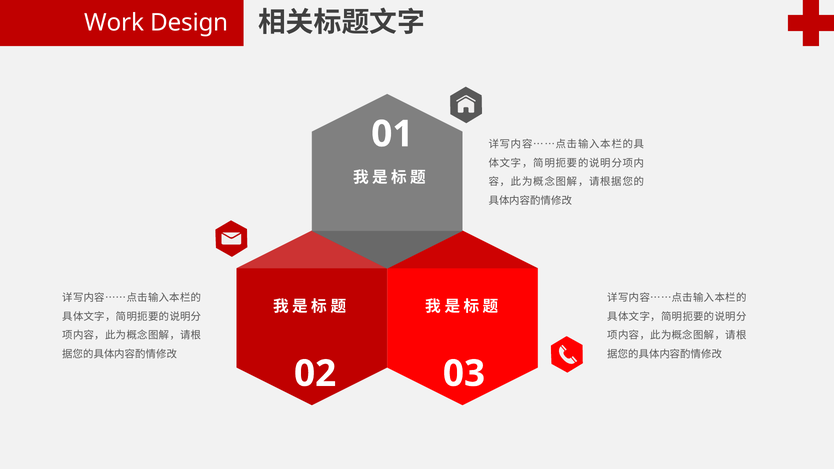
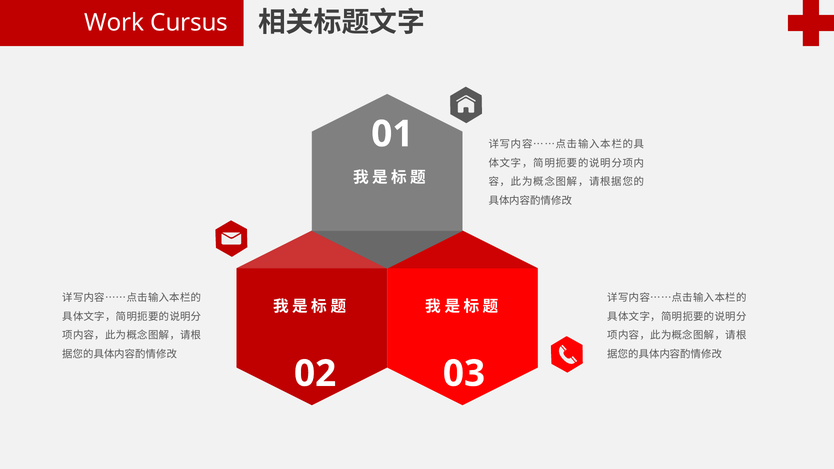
Design: Design -> Cursus
